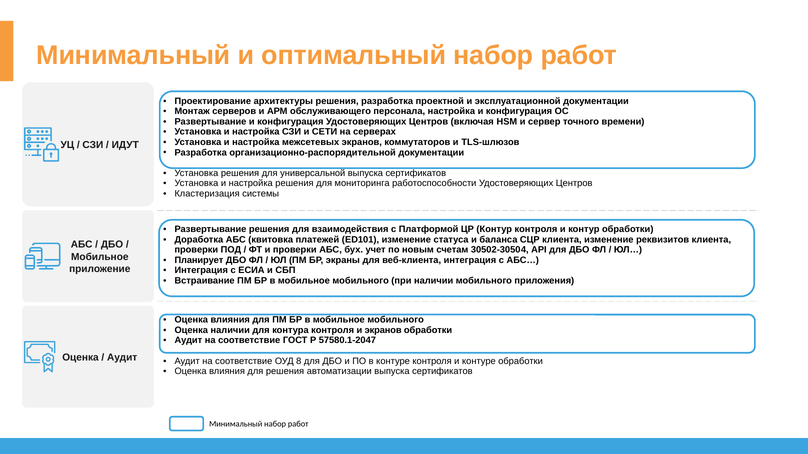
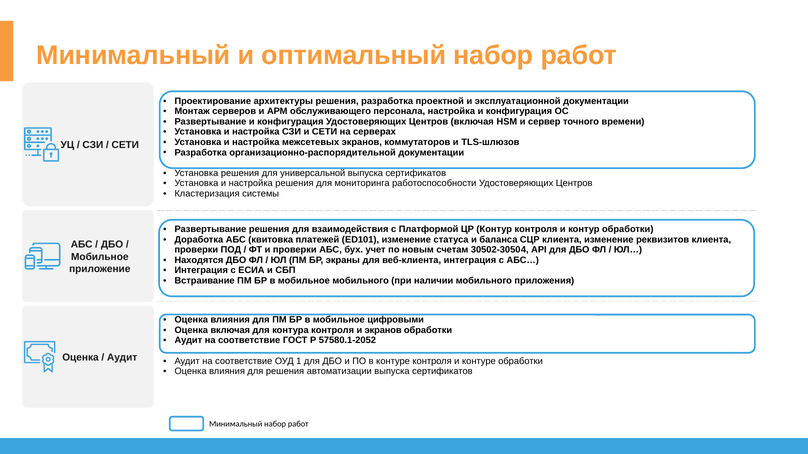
ИДУТ at (125, 145): ИДУТ -> СЕТИ
Планирует: Планирует -> Находятся
мобильного at (396, 320): мобильного -> цифровыми
Оценка наличии: наличии -> включая
57580.1-2047: 57580.1-2047 -> 57580.1-2052
8: 8 -> 1
